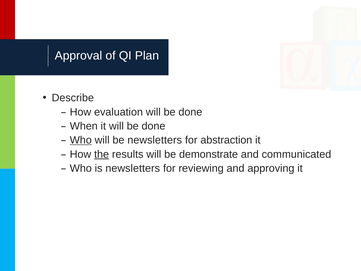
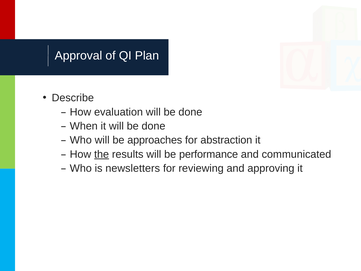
Who at (81, 140) underline: present -> none
be newsletters: newsletters -> approaches
demonstrate: demonstrate -> performance
